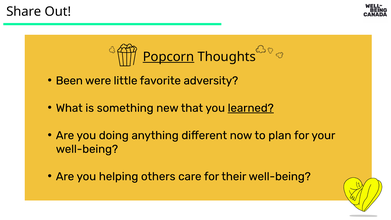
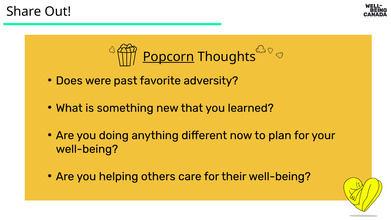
Been: Been -> Does
little: little -> past
learned underline: present -> none
